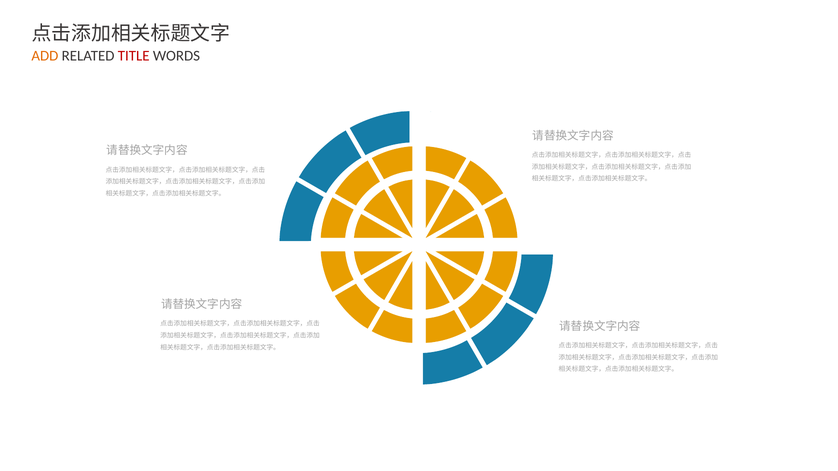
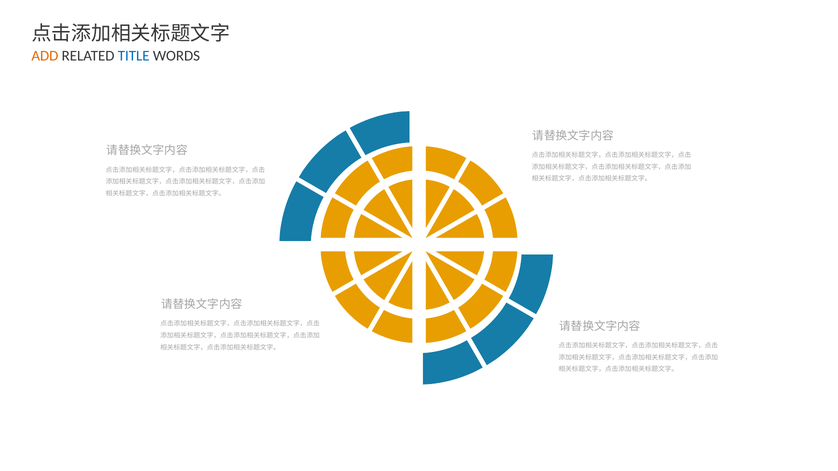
TITLE colour: red -> blue
